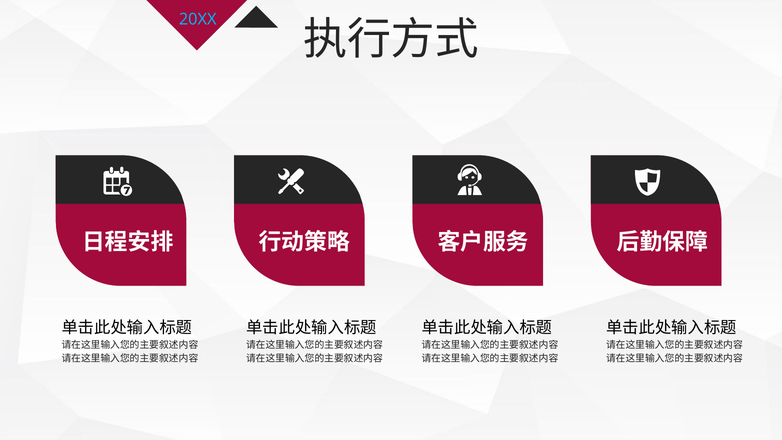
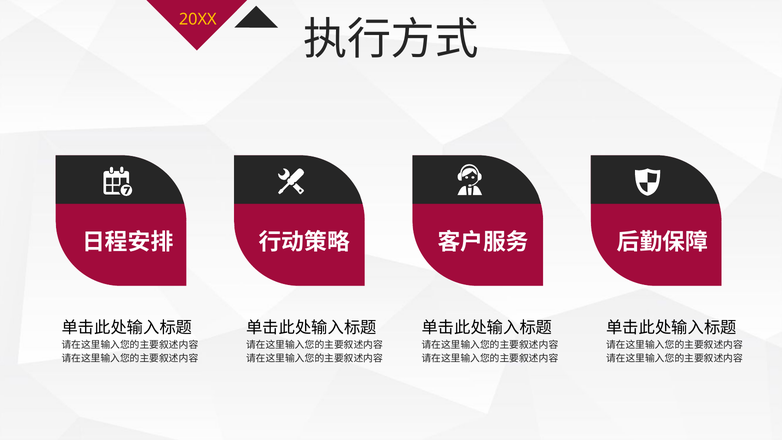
20XX colour: light blue -> yellow
